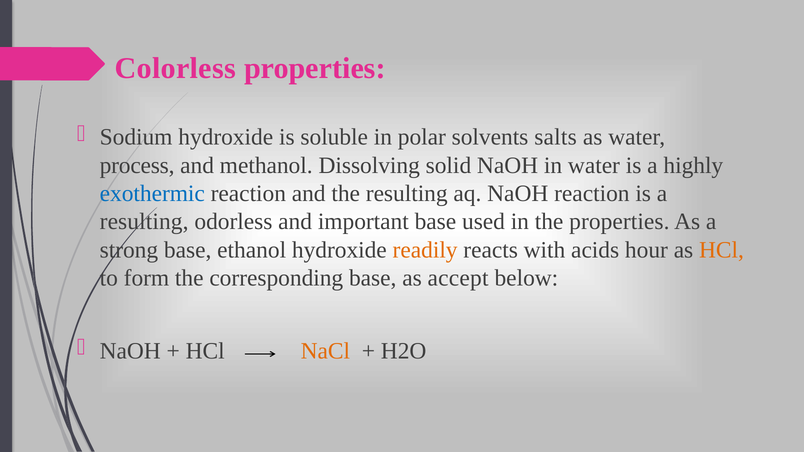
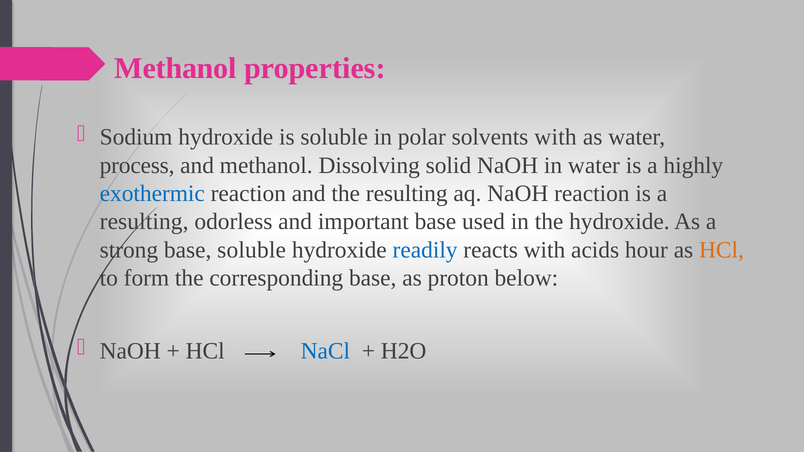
Colorless at (175, 68): Colorless -> Methanol
solvents salts: salts -> with
the properties: properties -> hydroxide
base ethanol: ethanol -> soluble
readily colour: orange -> blue
accept: accept -> proton
NaCl colour: orange -> blue
